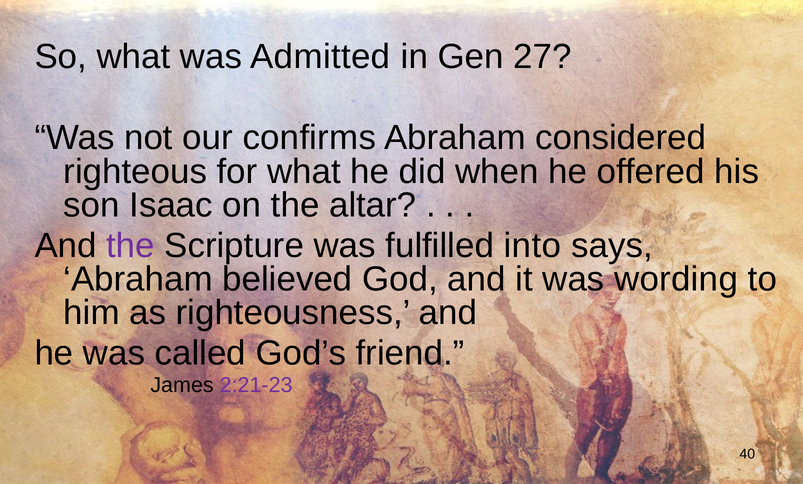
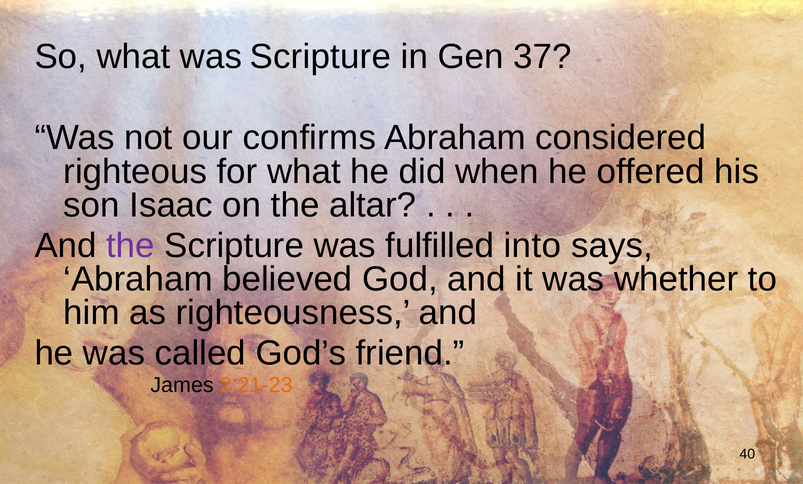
was Admitted: Admitted -> Scripture
27: 27 -> 37
wording: wording -> whether
2:21-23 colour: purple -> orange
